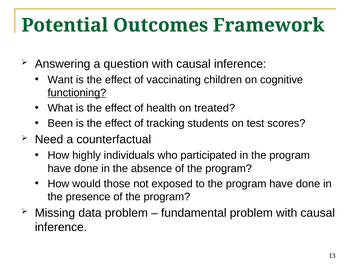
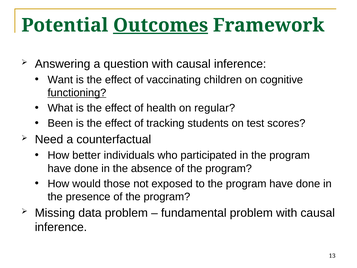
Outcomes underline: none -> present
treated: treated -> regular
highly: highly -> better
